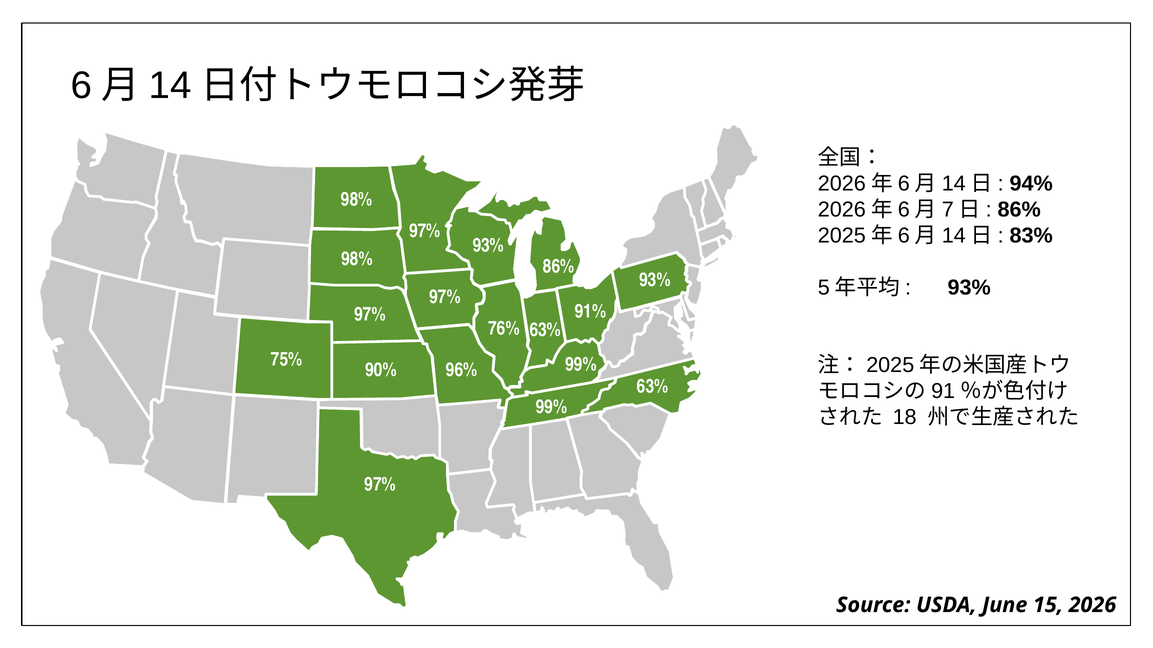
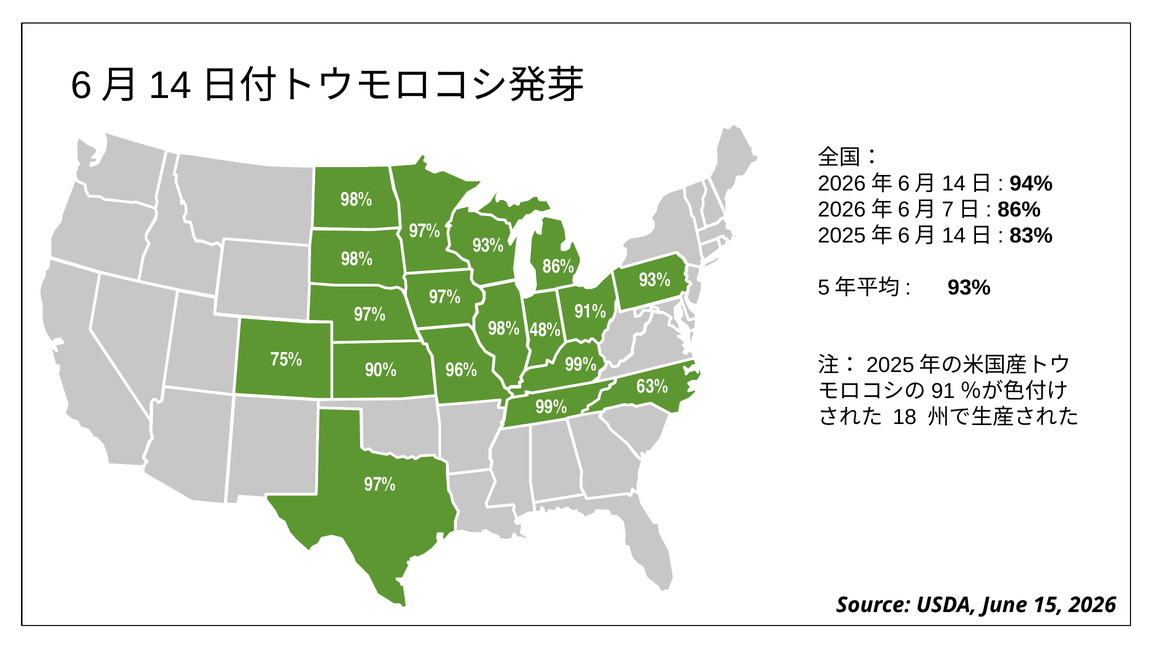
76% at (504, 329): 76% -> 98%
63% at (545, 330): 63% -> 48%
